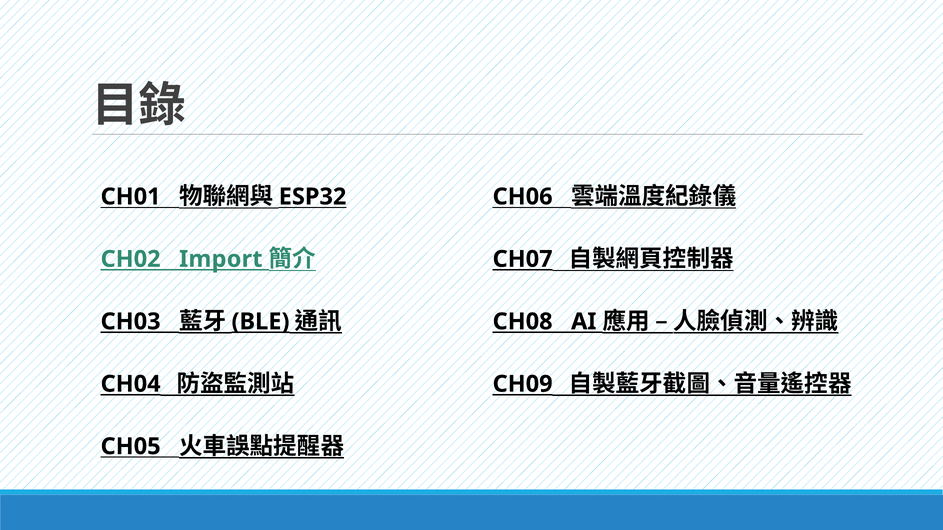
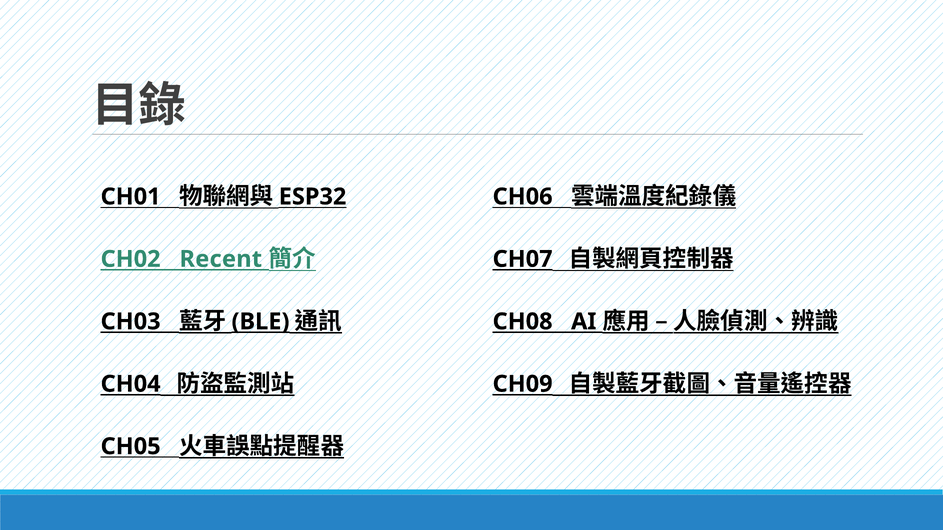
Import: Import -> Recent
